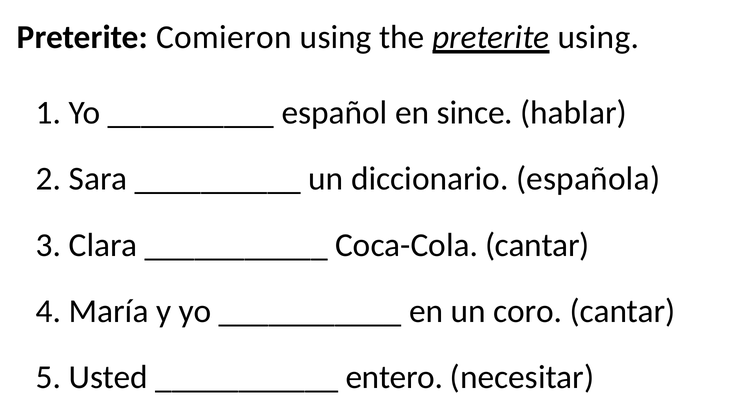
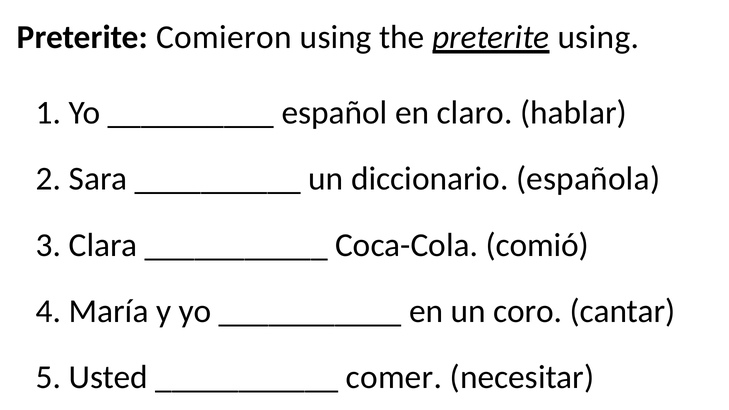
since: since -> claro
Coca-Cola cantar: cantar -> comió
entero: entero -> comer
